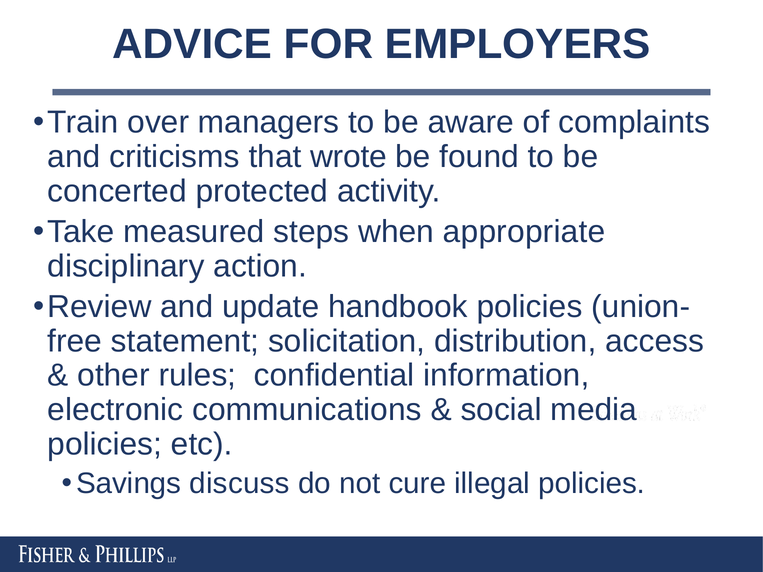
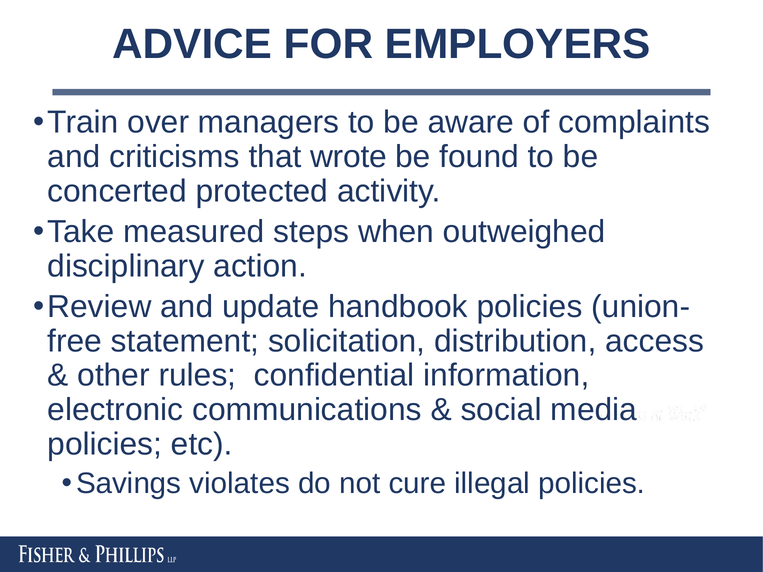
appropriate: appropriate -> outweighed
discuss: discuss -> violates
